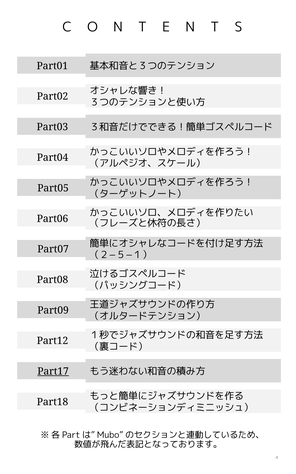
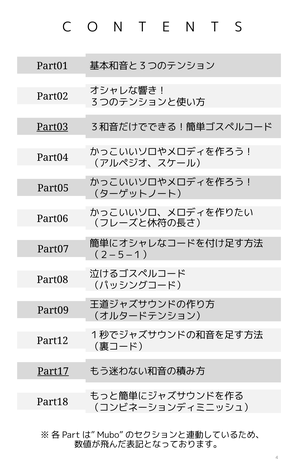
Part03 underline: none -> present
